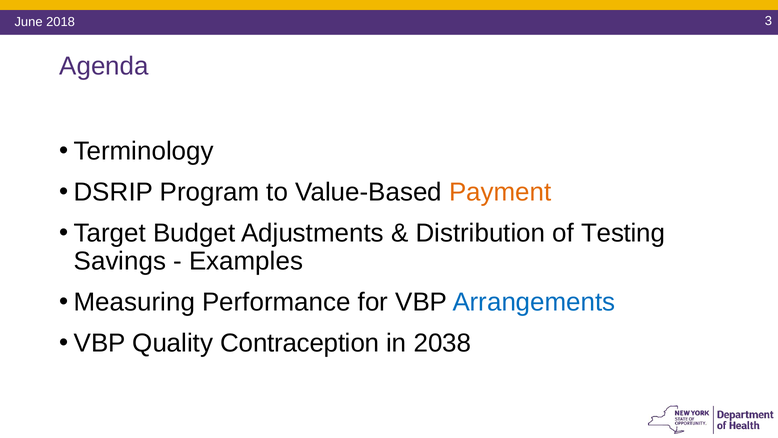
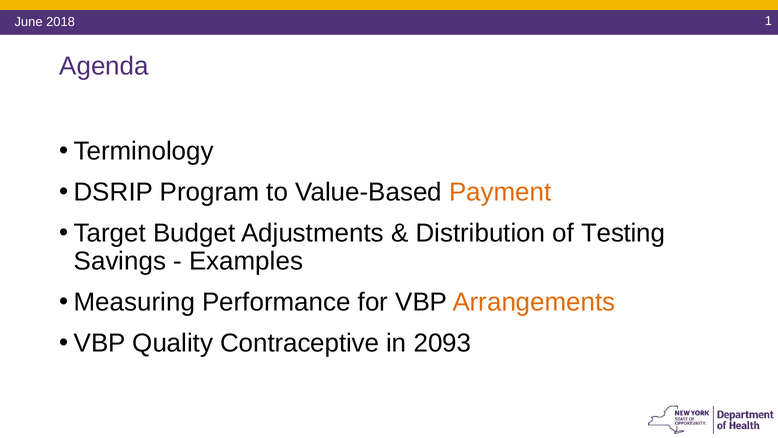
3: 3 -> 1
Arrangements colour: blue -> orange
Contraception: Contraception -> Contraceptive
2038: 2038 -> 2093
